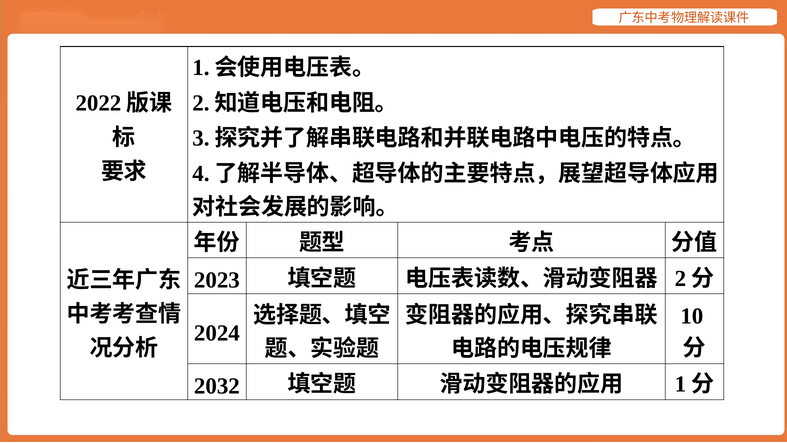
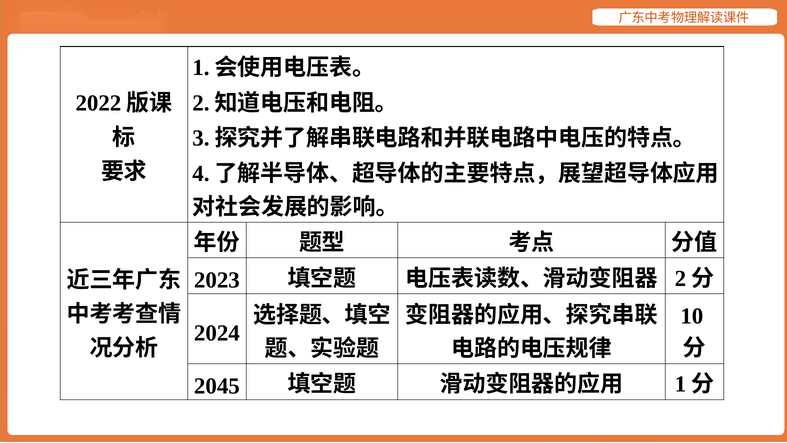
2032: 2032 -> 2045
